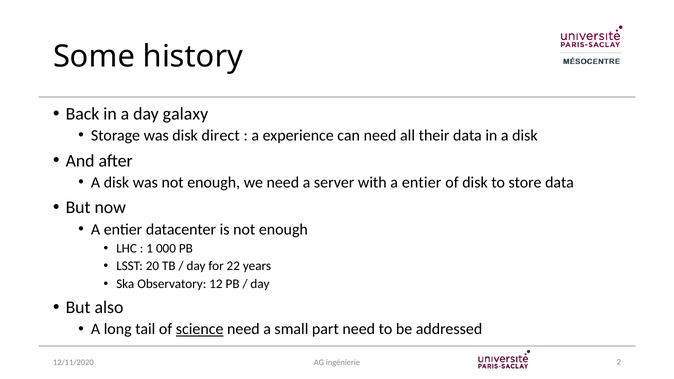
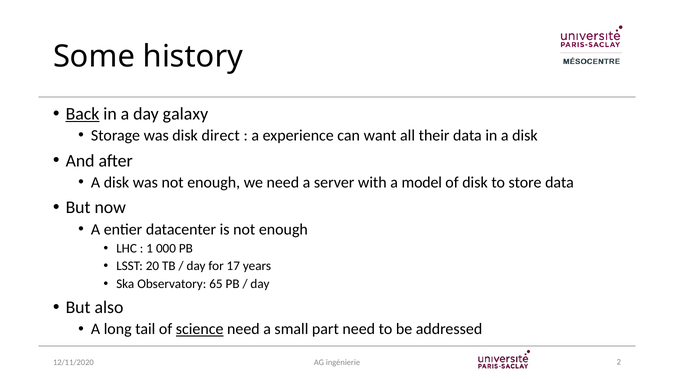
Back underline: none -> present
can need: need -> want
with a entier: entier -> model
22: 22 -> 17
12: 12 -> 65
